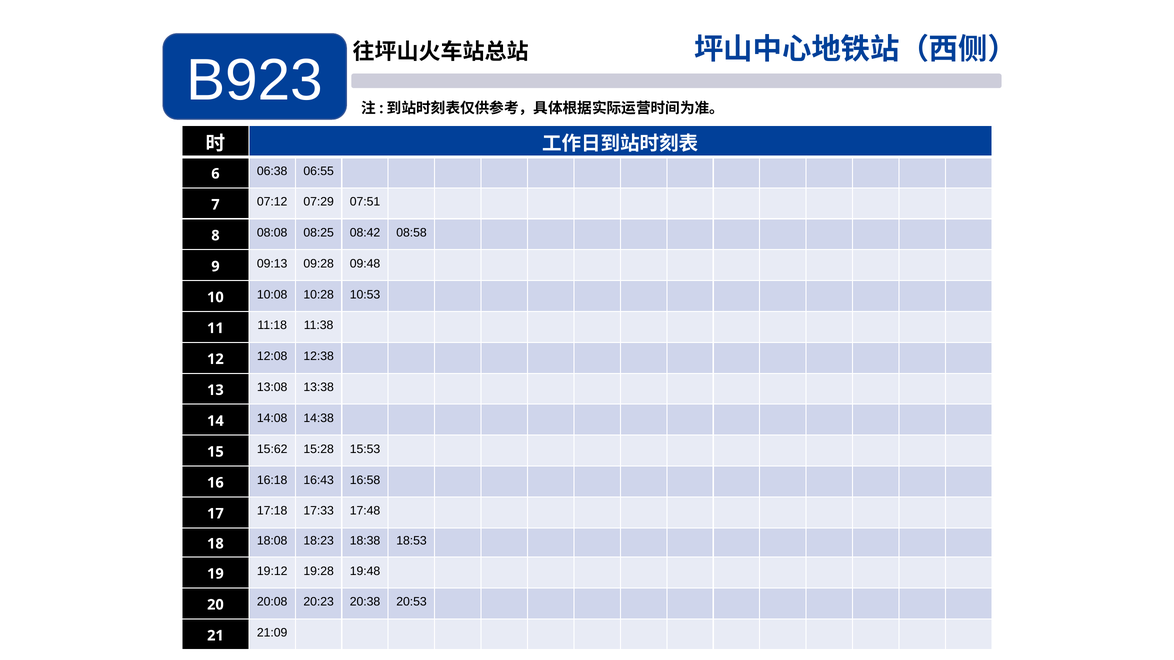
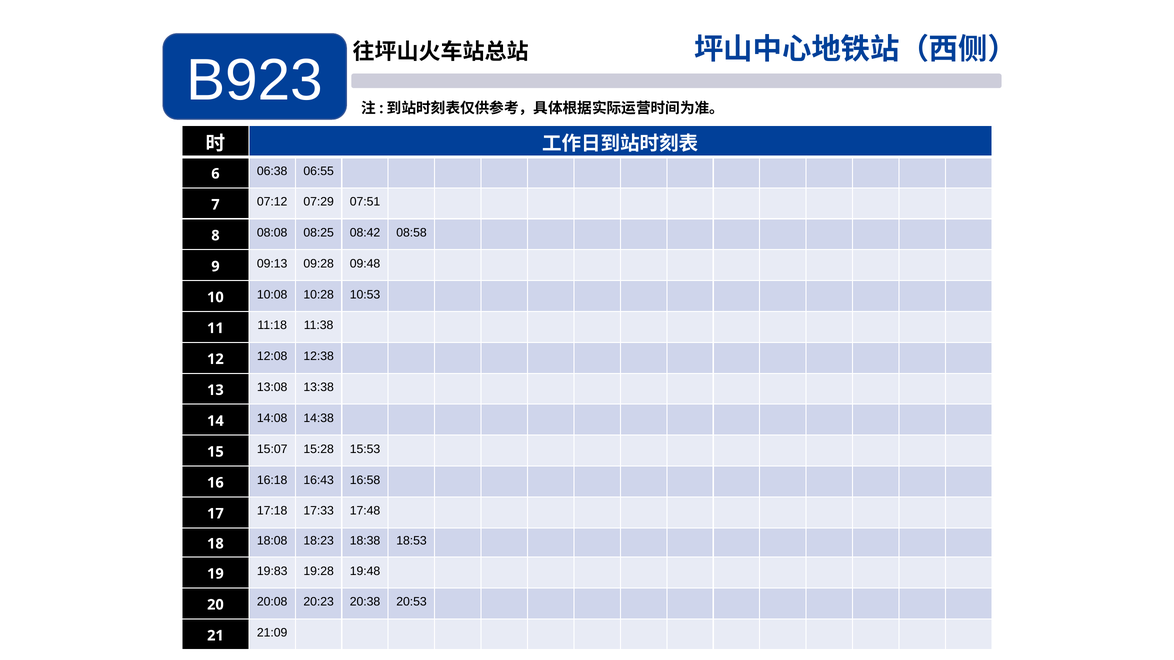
15:62: 15:62 -> 15:07
19:12: 19:12 -> 19:83
